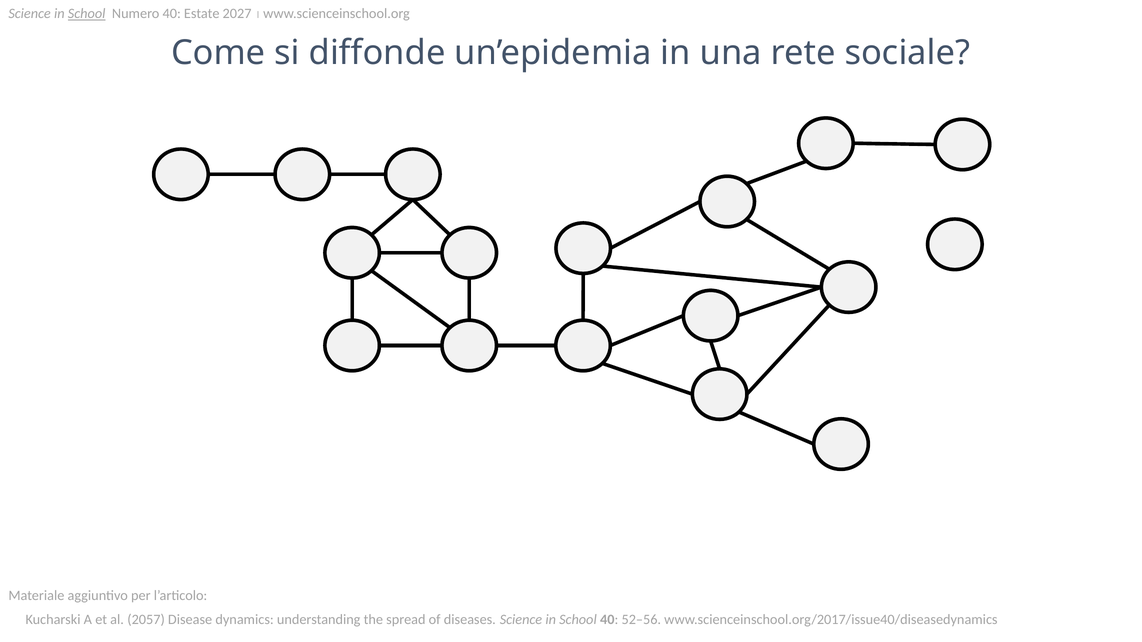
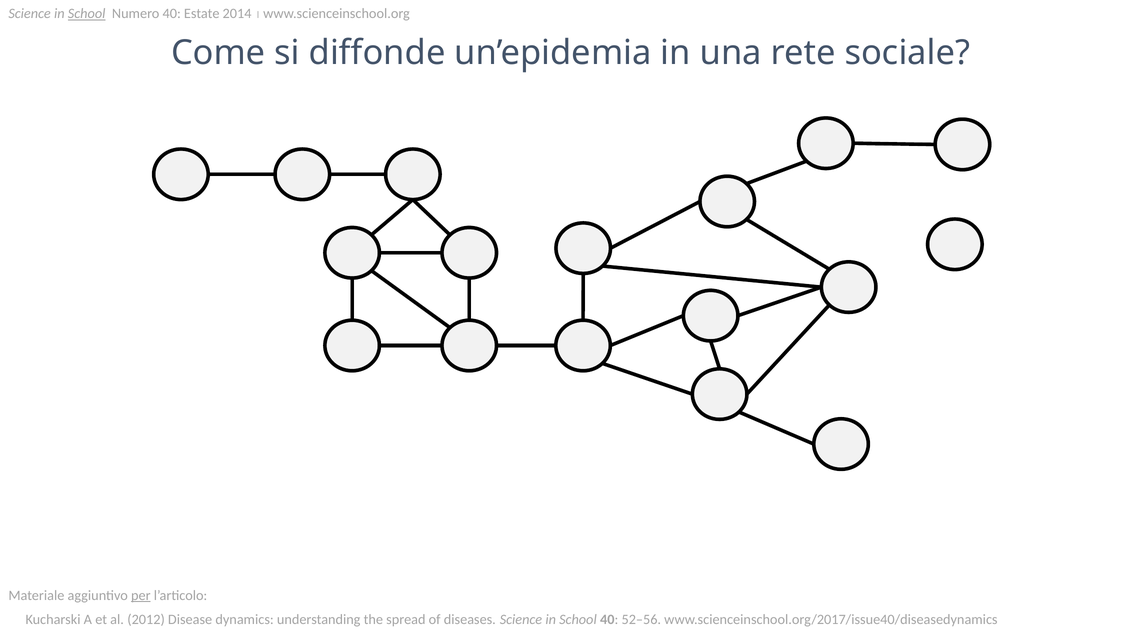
2027: 2027 -> 2014
per underline: none -> present
2057: 2057 -> 2012
